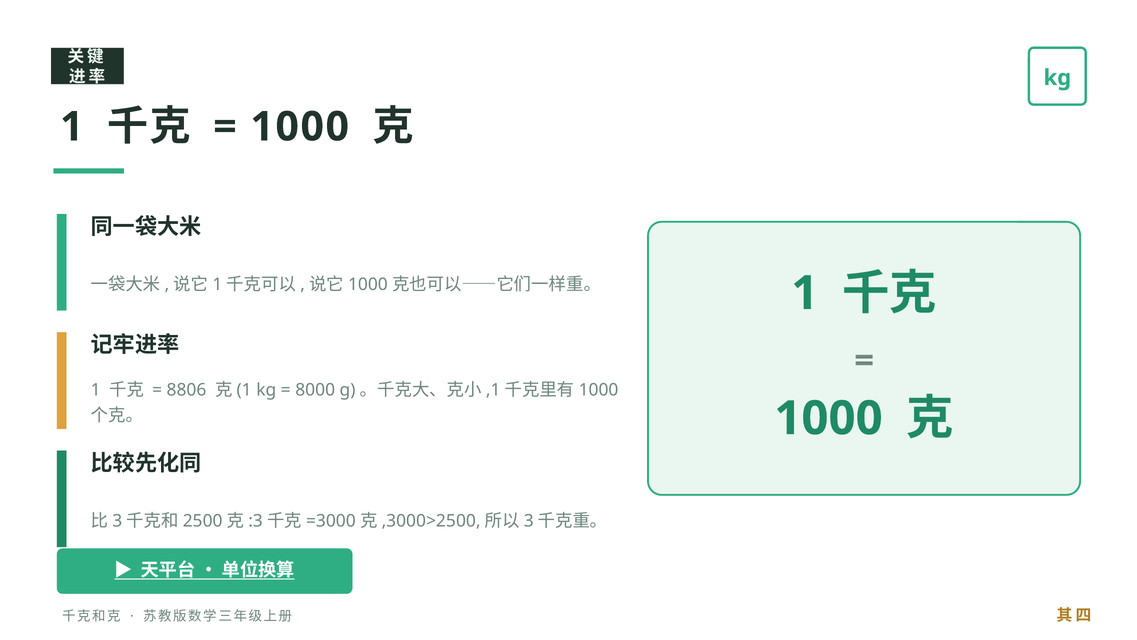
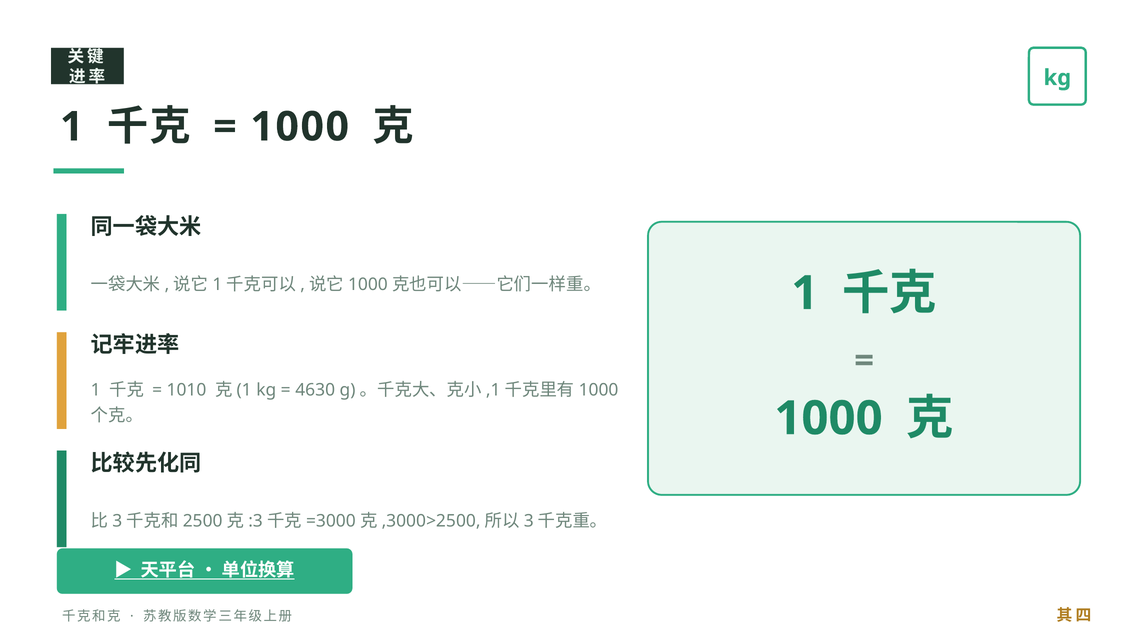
8806: 8806 -> 1010
8000: 8000 -> 4630
